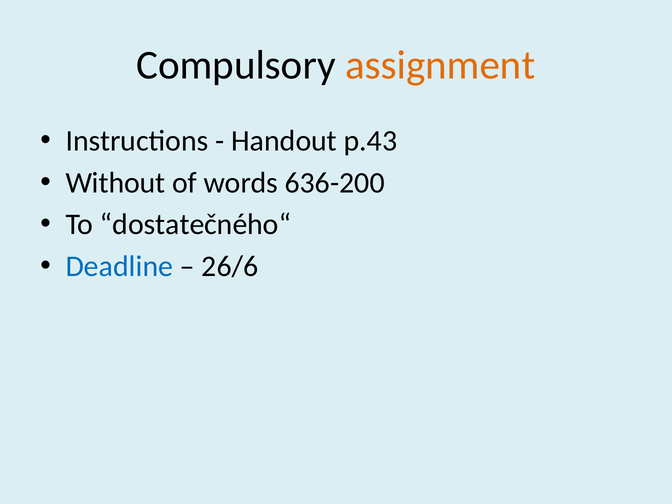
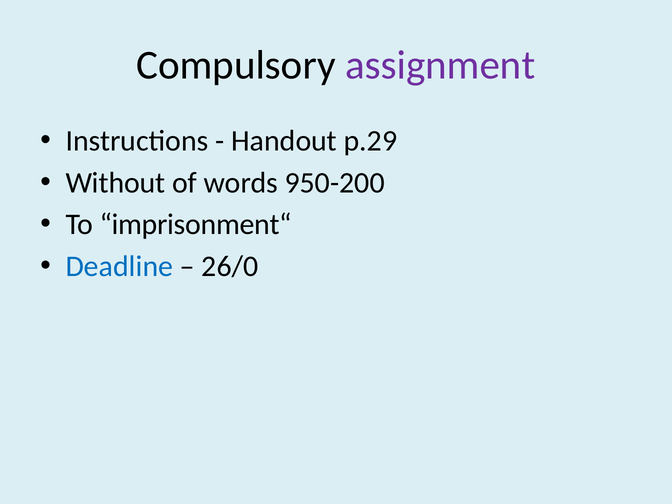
assignment colour: orange -> purple
p.43: p.43 -> p.29
636-200: 636-200 -> 950-200
dostatečného“: dostatečného“ -> imprisonment“
26/6: 26/6 -> 26/0
